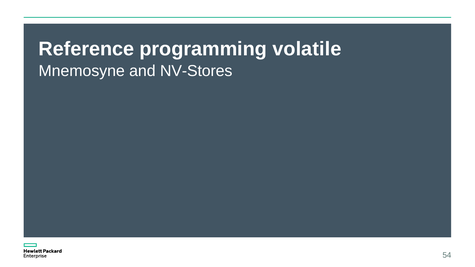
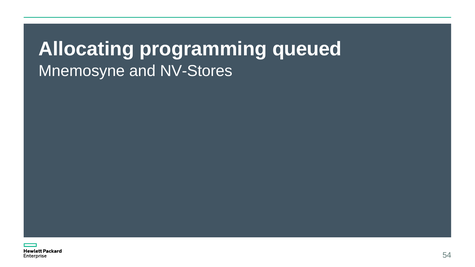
Reference: Reference -> Allocating
volatile: volatile -> queued
